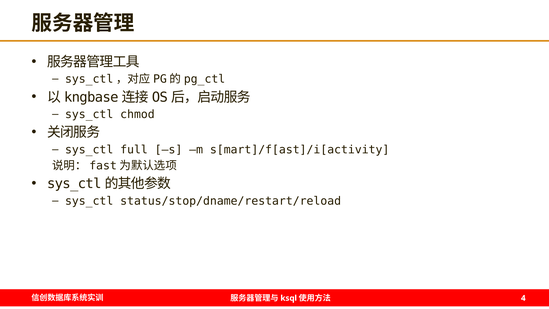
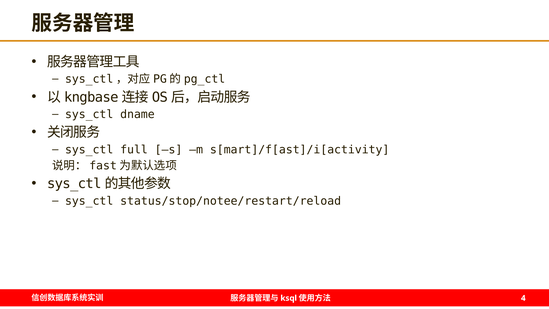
chmod: chmod -> dname
status/stop/dname/restart/reload: status/stop/dname/restart/reload -> status/stop/notee/restart/reload
